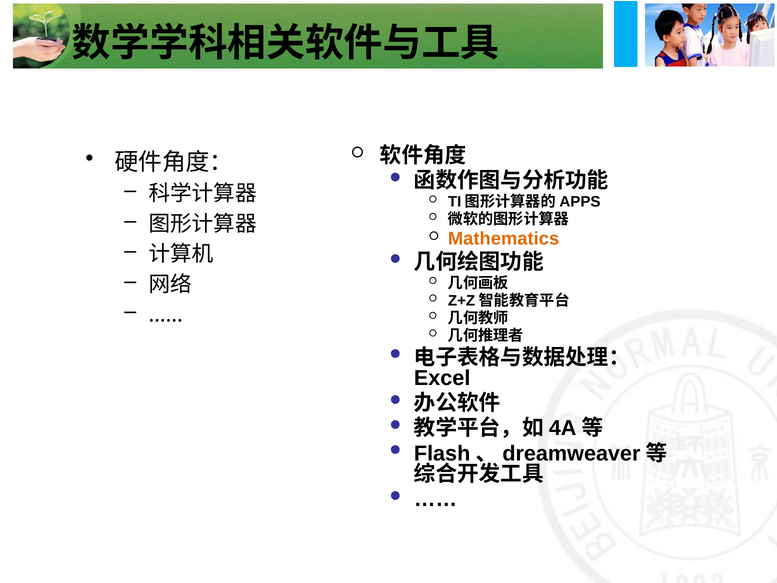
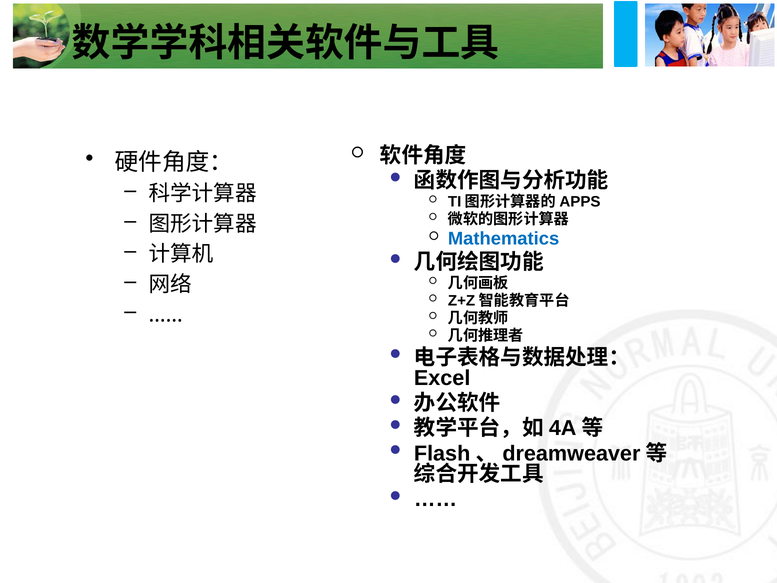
Mathematics colour: orange -> blue
